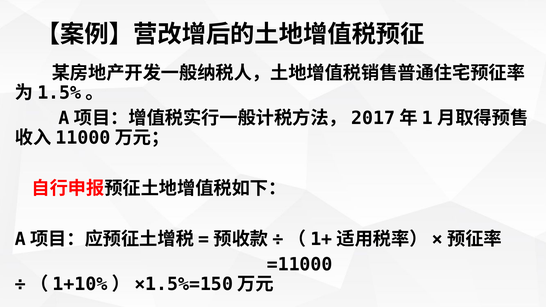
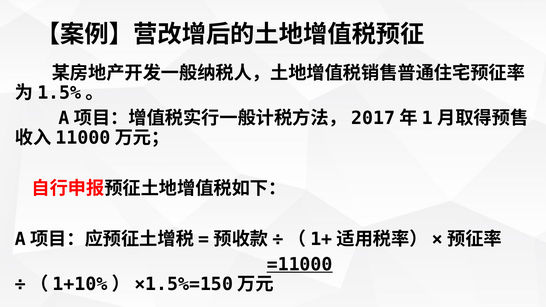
=11000 underline: none -> present
